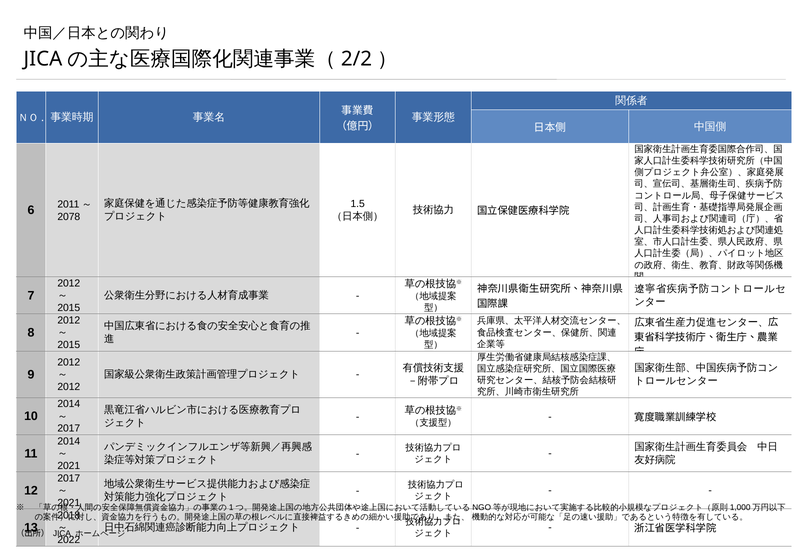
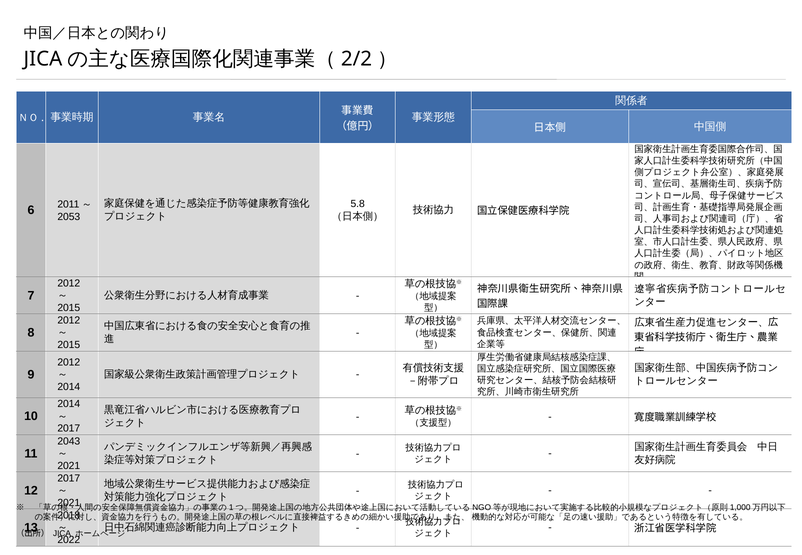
1.5: 1.5 -> 5.8
2078: 2078 -> 2053
2012 at (69, 387): 2012 -> 2014
2014 at (69, 441): 2014 -> 2043
